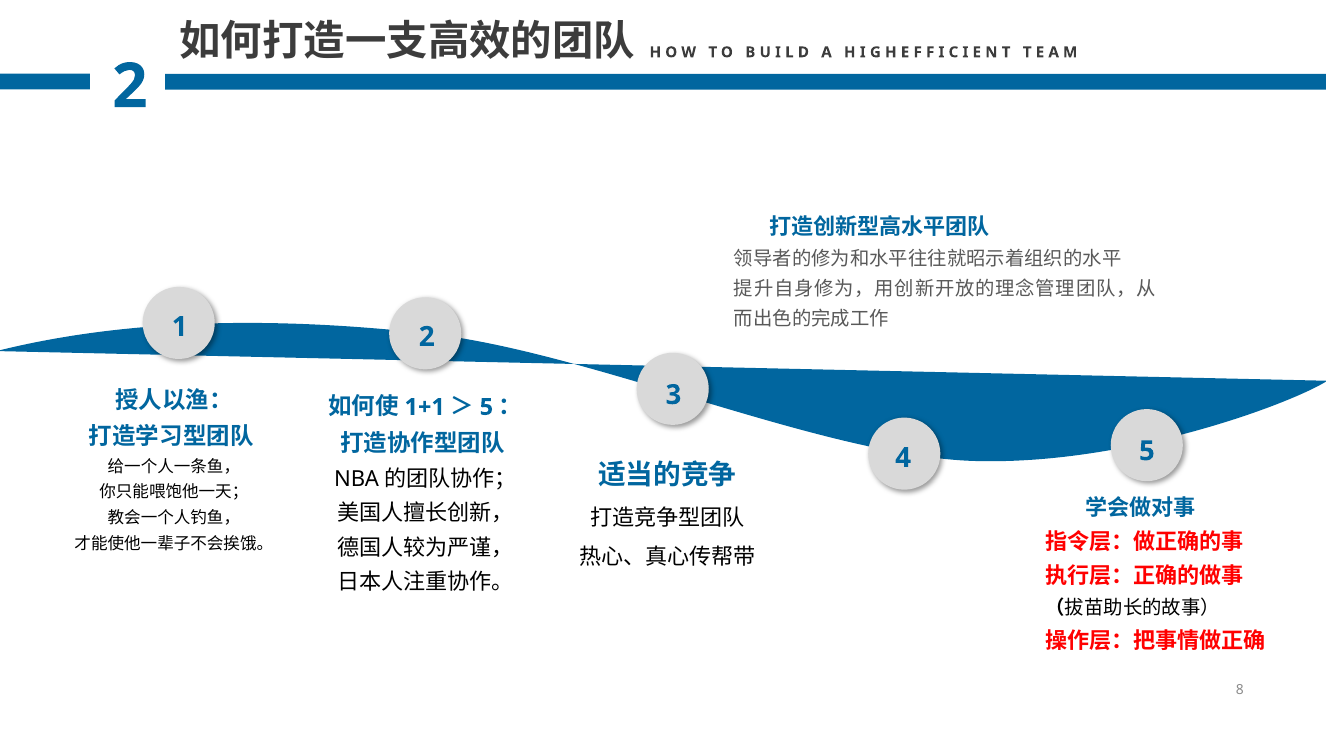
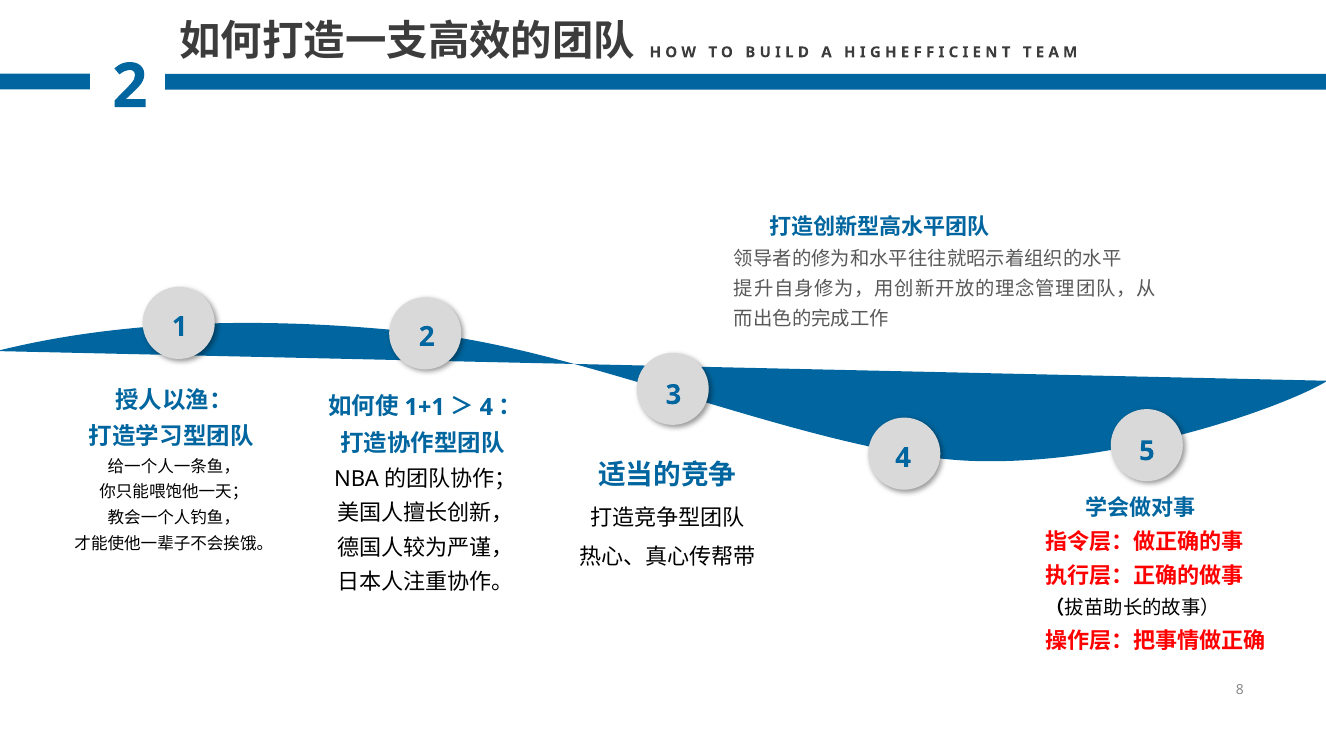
5 at (486, 407): 5 -> 4
